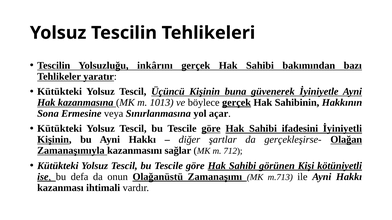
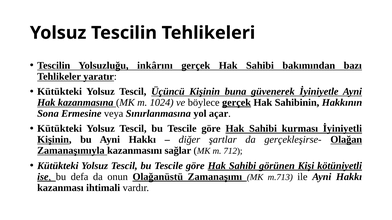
1013: 1013 -> 1024
göre at (211, 129) underline: present -> none
ifadesini: ifadesini -> kurması
